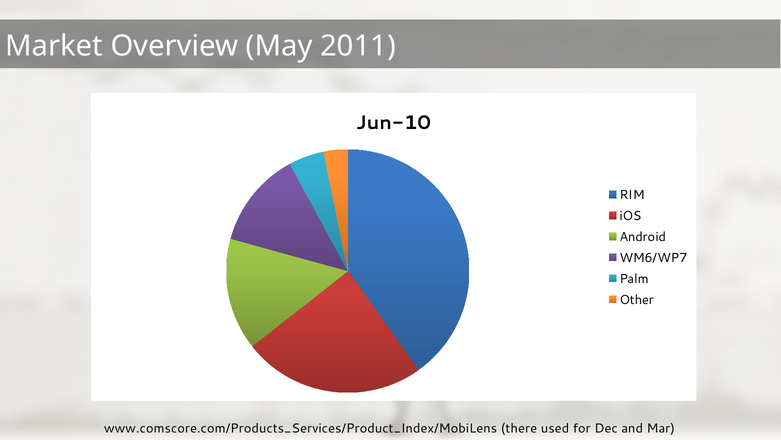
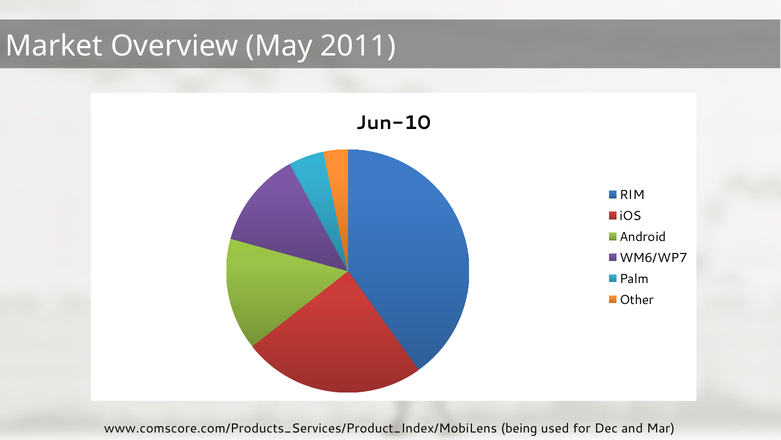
there: there -> being
